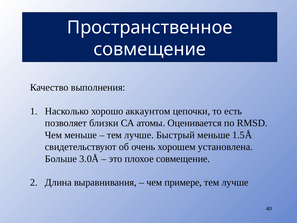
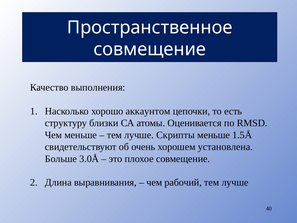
позволяет: позволяет -> структуру
Быстрый: Быстрый -> Скрипты
примере: примере -> рабочий
